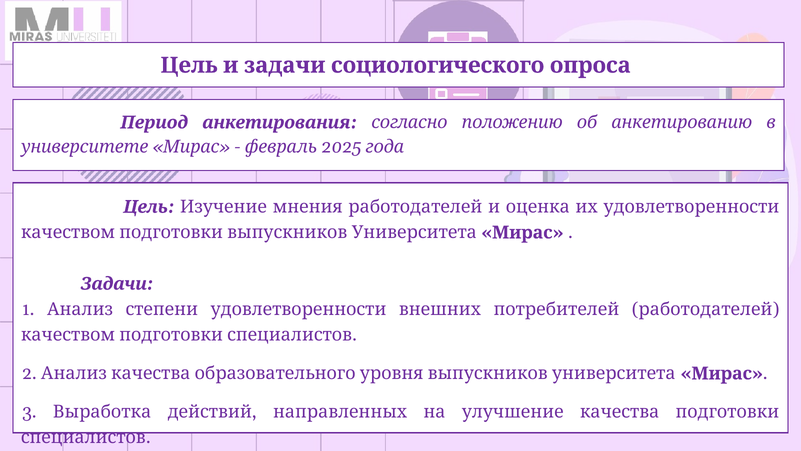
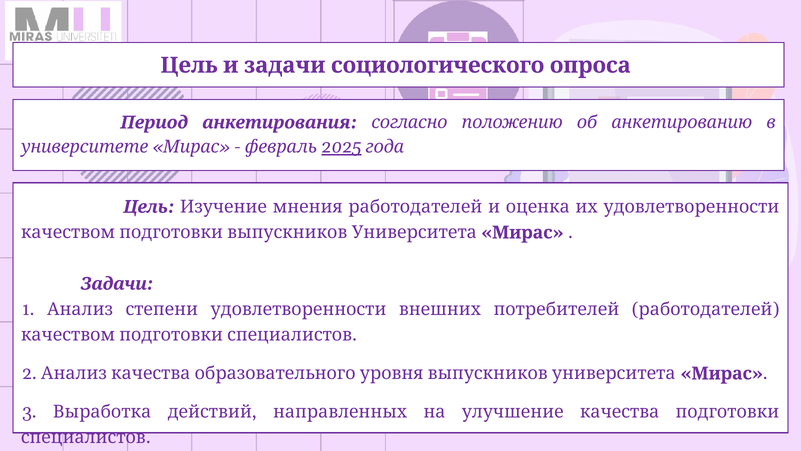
2025 underline: none -> present
